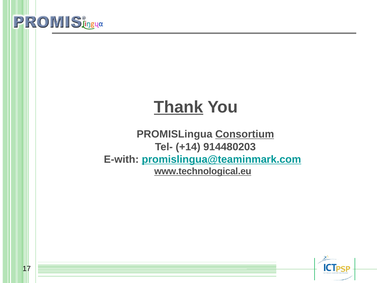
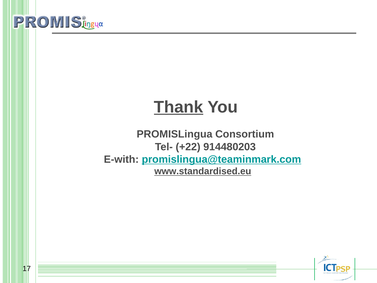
Consortium underline: present -> none
+14: +14 -> +22
www.technological.eu: www.technological.eu -> www.standardised.eu
